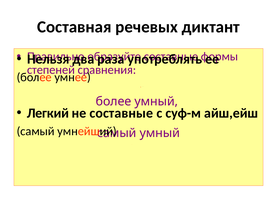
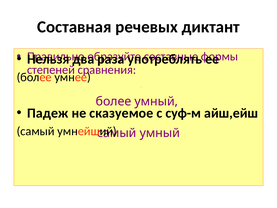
Легкий: Легкий -> Падеж
не составные: составные -> сказуемое
